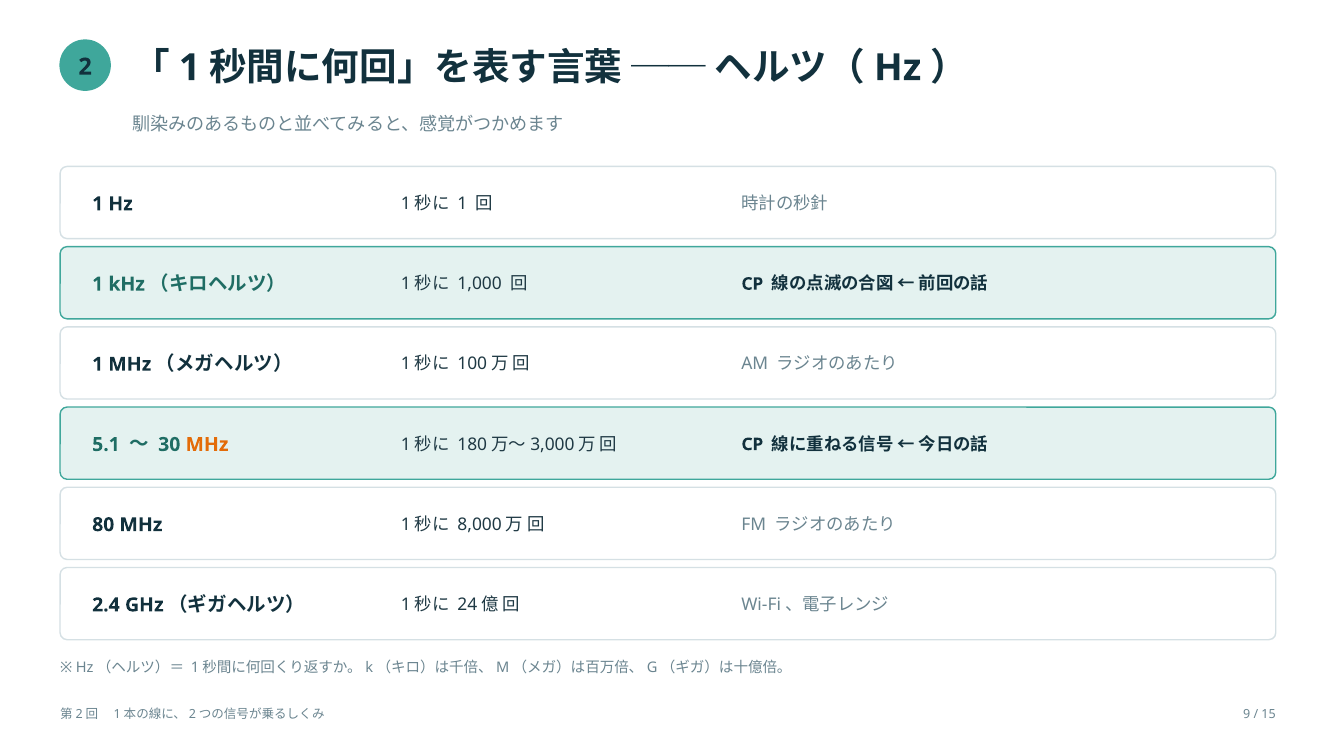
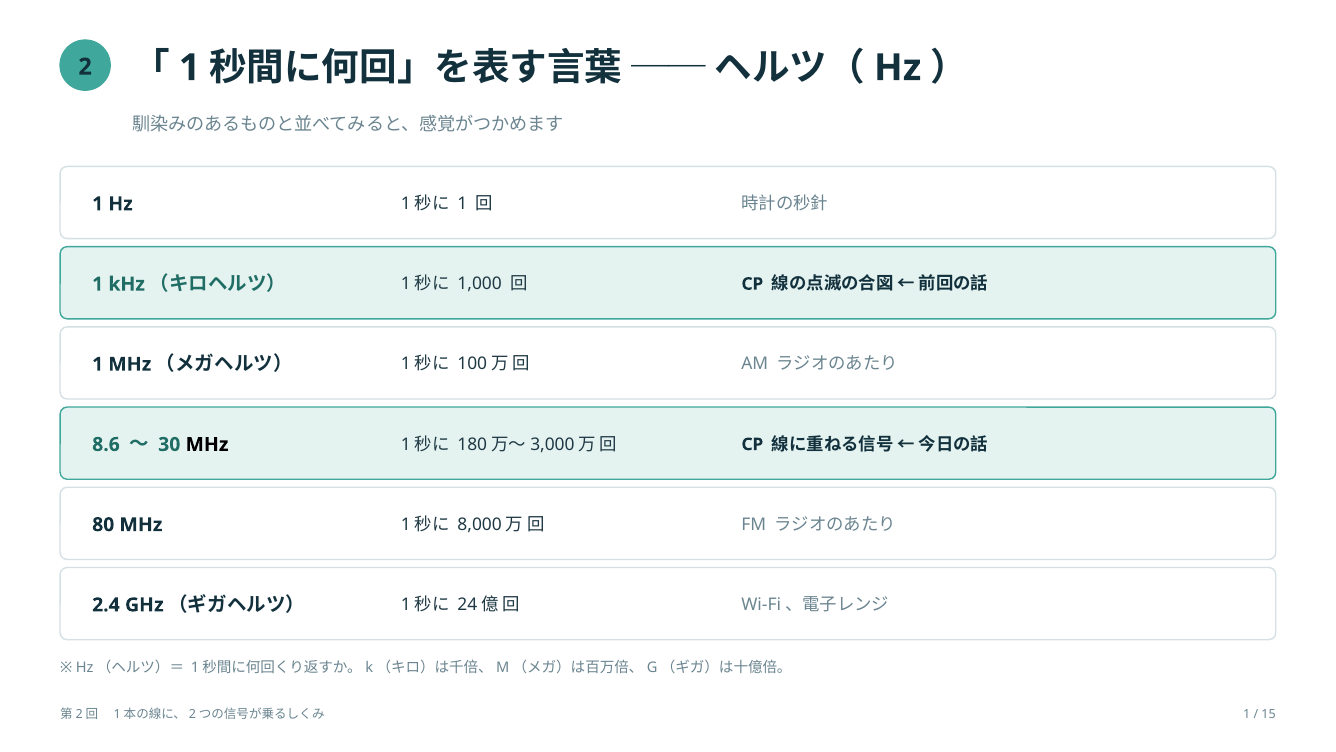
5.1: 5.1 -> 8.6
MHz at (207, 444) colour: orange -> black
9 at (1247, 714): 9 -> 1
